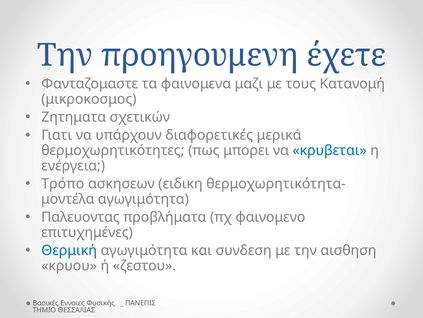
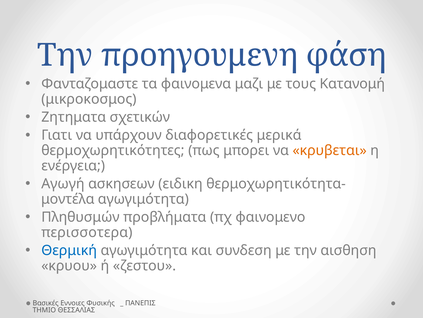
έχετε: έχετε -> φάση
κρυβεται colour: blue -> orange
Τρόπο: Τρόπο -> Αγωγή
Παλευοντας: Παλευοντας -> Πληθυσμών
επιτυχημένες: επιτυχημένες -> περισσοτερα
